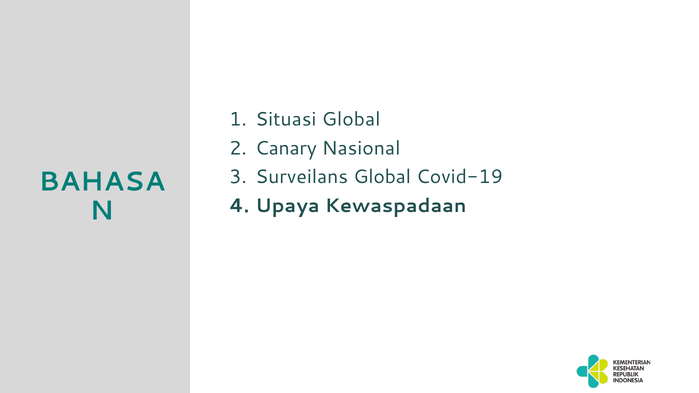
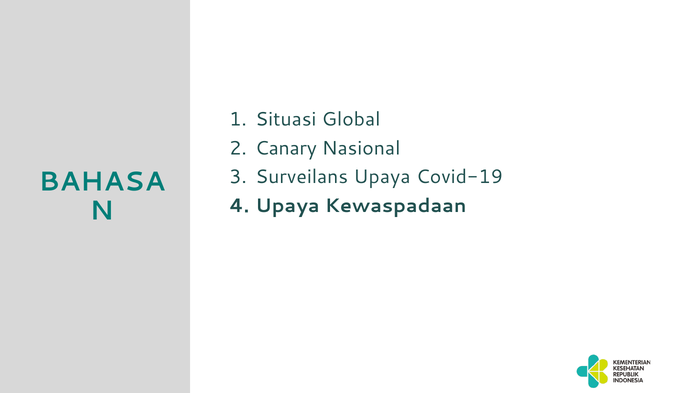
Surveilans Global: Global -> Upaya
